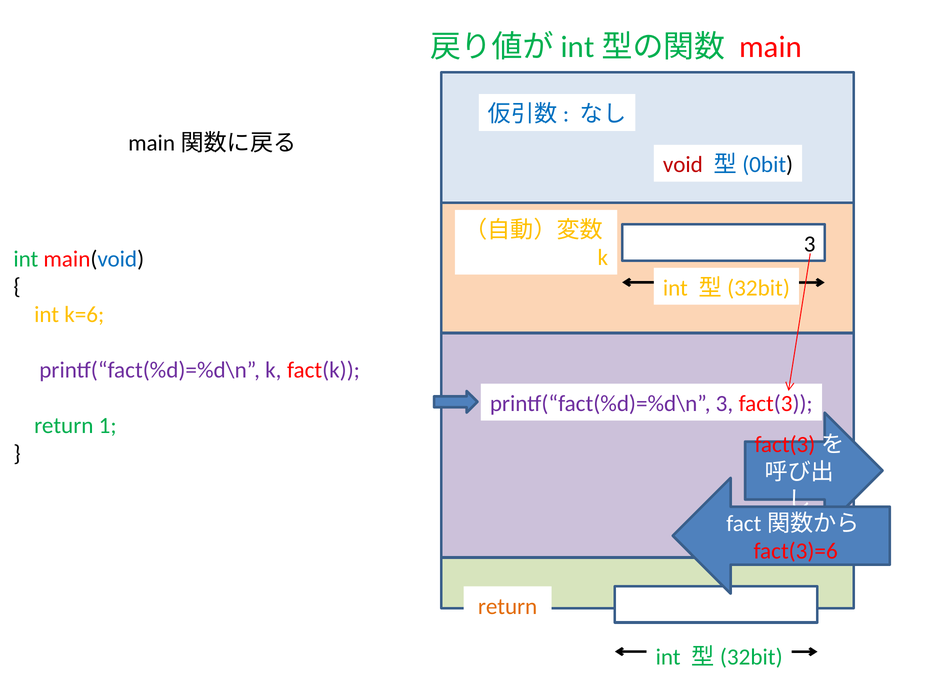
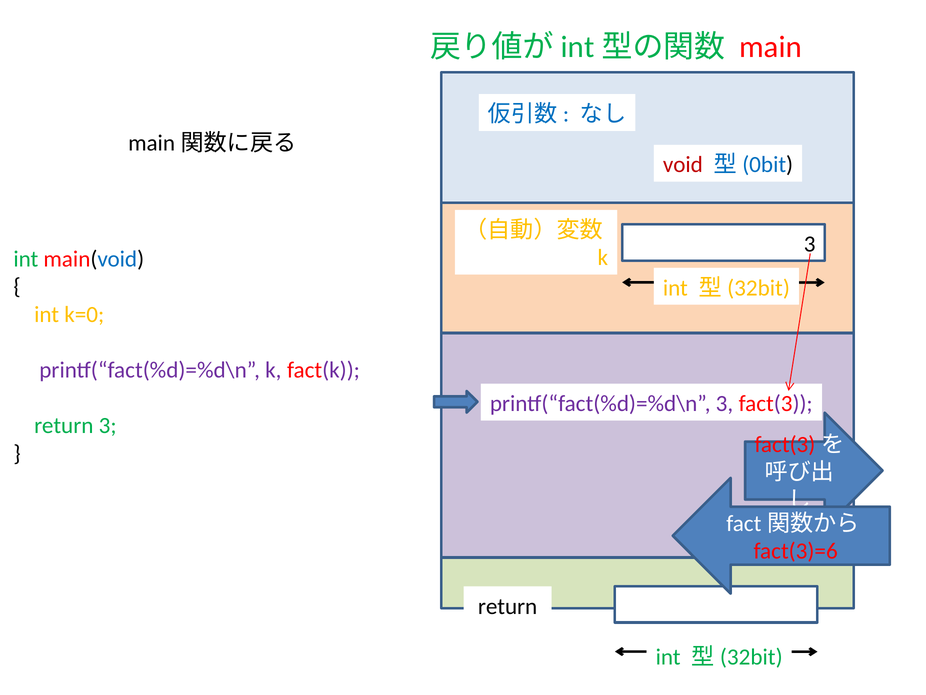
k=6: k=6 -> k=0
return 1: 1 -> 3
return at (508, 606) colour: orange -> black
